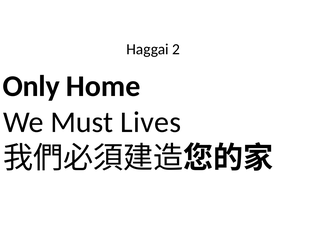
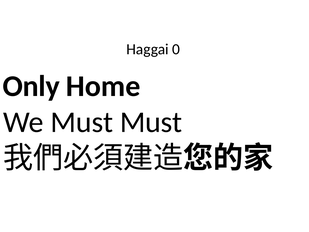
2: 2 -> 0
Must Lives: Lives -> Must
